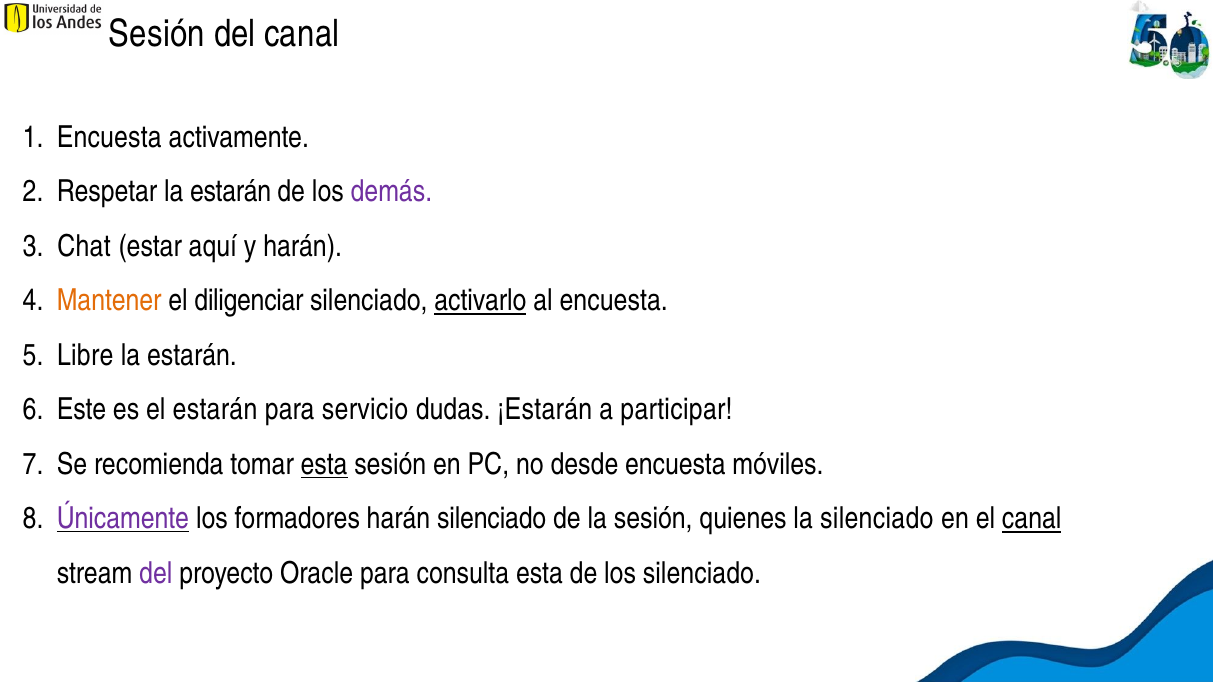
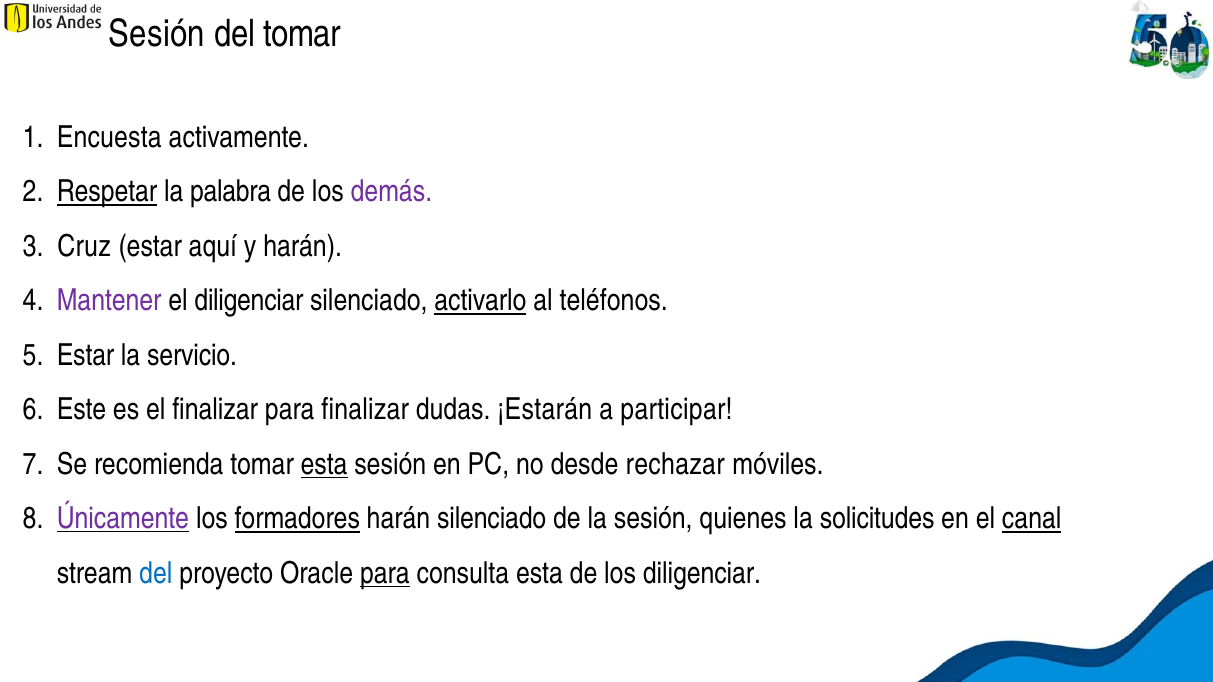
del canal: canal -> tomar
Respetar underline: none -> present
estarán at (231, 192): estarán -> palabra
Chat: Chat -> Cruz
Mantener colour: orange -> purple
al encuesta: encuesta -> teléfonos
Libre at (85, 355): Libre -> Estar
estarán at (192, 355): estarán -> servicio
el estarán: estarán -> finalizar
para servicio: servicio -> finalizar
desde encuesta: encuesta -> rechazar
formadores underline: none -> present
la silenciado: silenciado -> solicitudes
del at (156, 574) colour: purple -> blue
para at (385, 574) underline: none -> present
los silenciado: silenciado -> diligenciar
